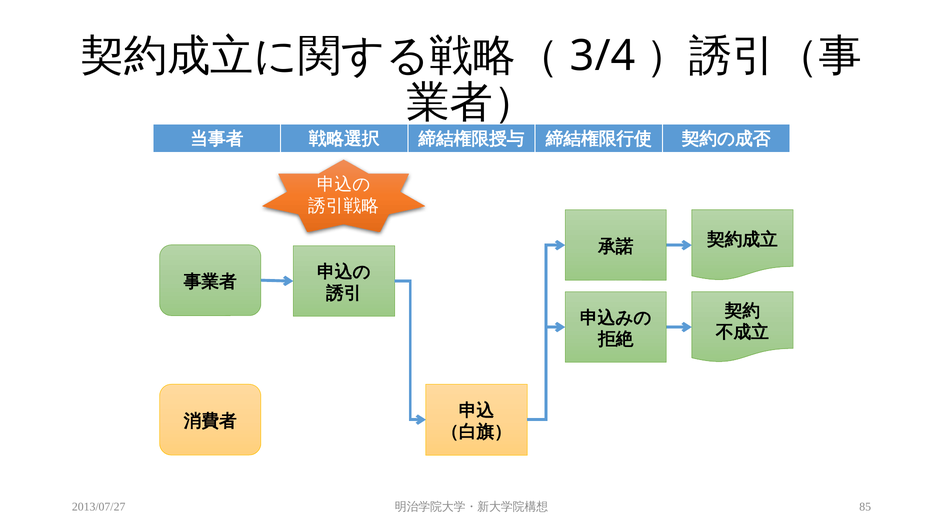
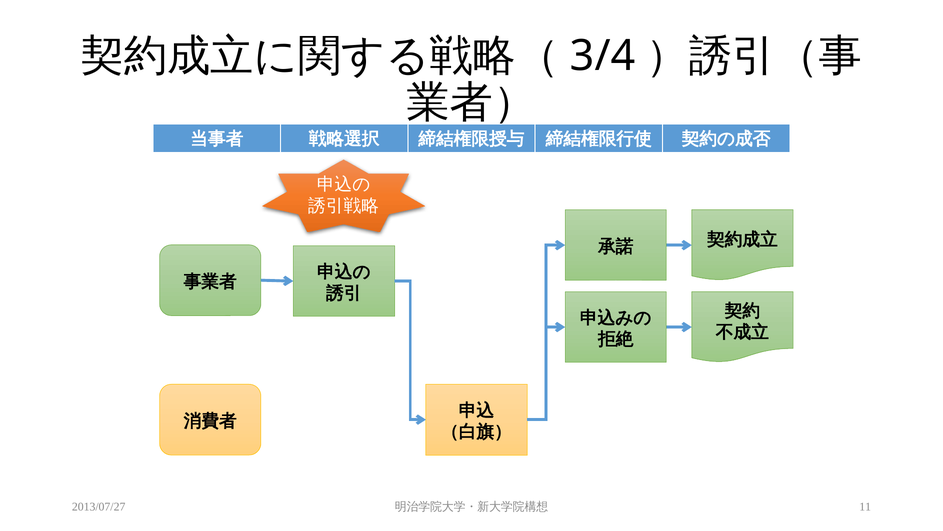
85: 85 -> 11
